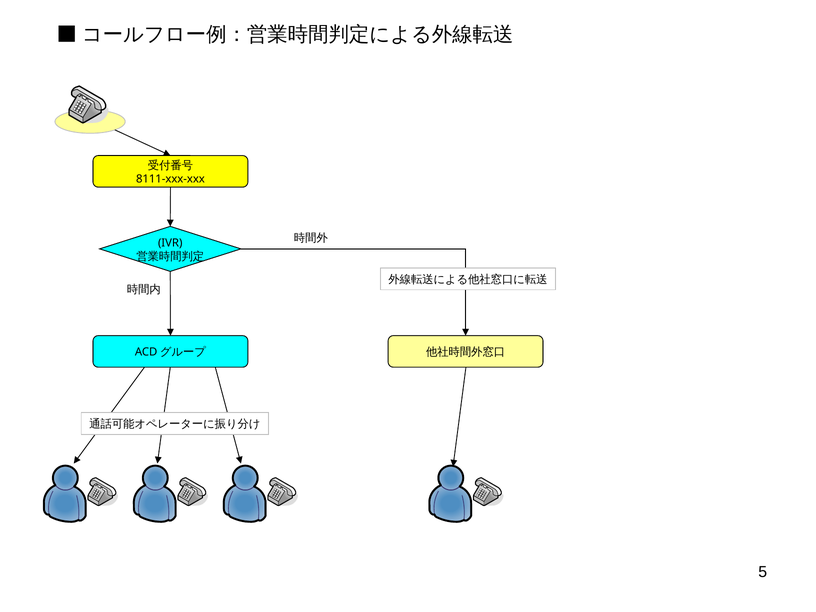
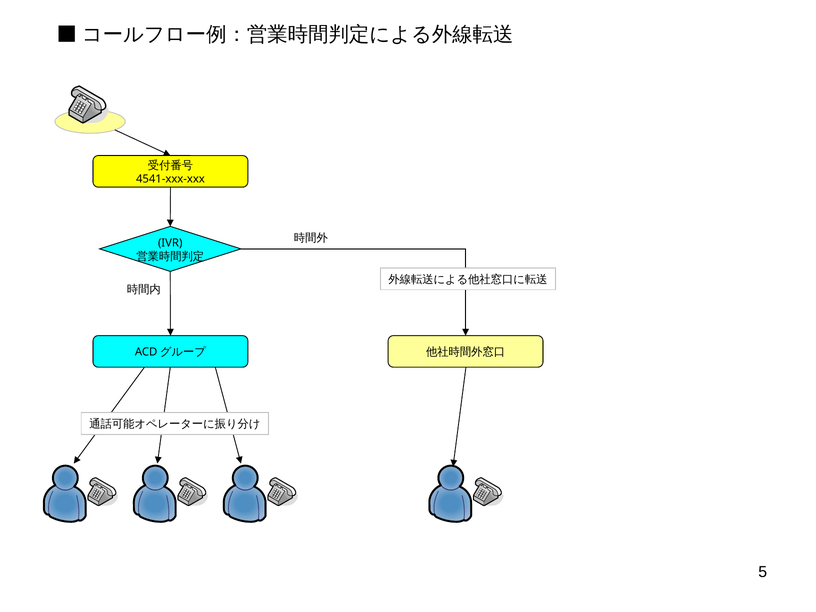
8111-xxx-xxx: 8111-xxx-xxx -> 4541-xxx-xxx
